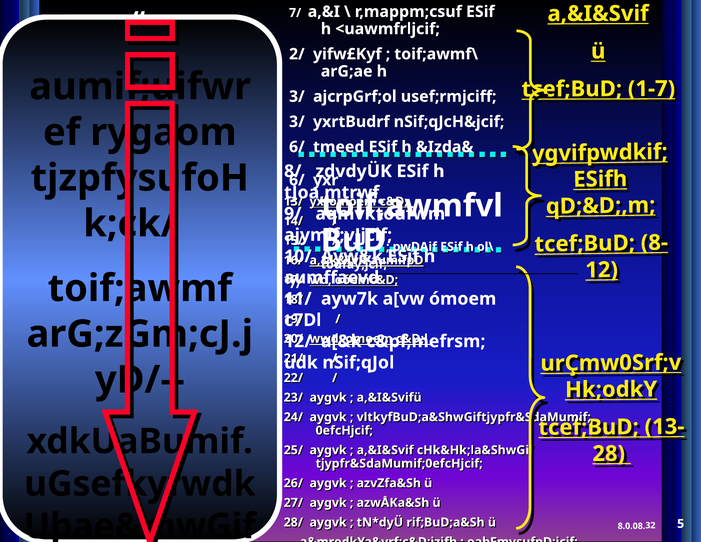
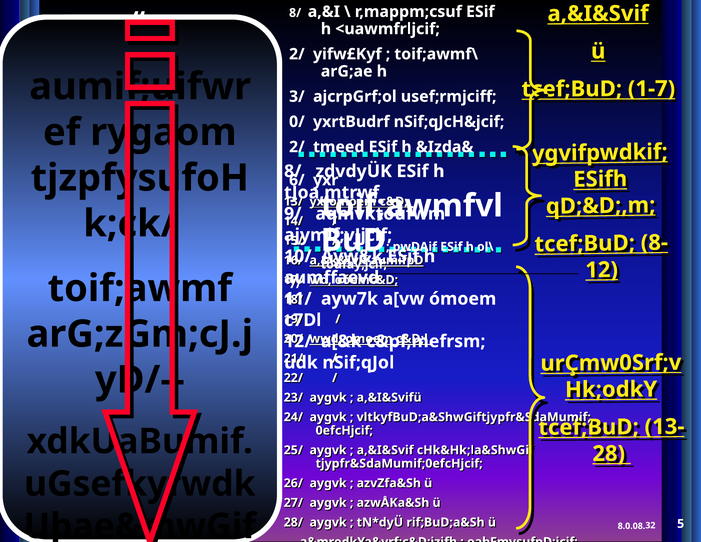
7/ at (295, 13): 7/ -> 8/
3/ at (297, 122): 3/ -> 0/
6/ at (297, 147): 6/ -> 2/
